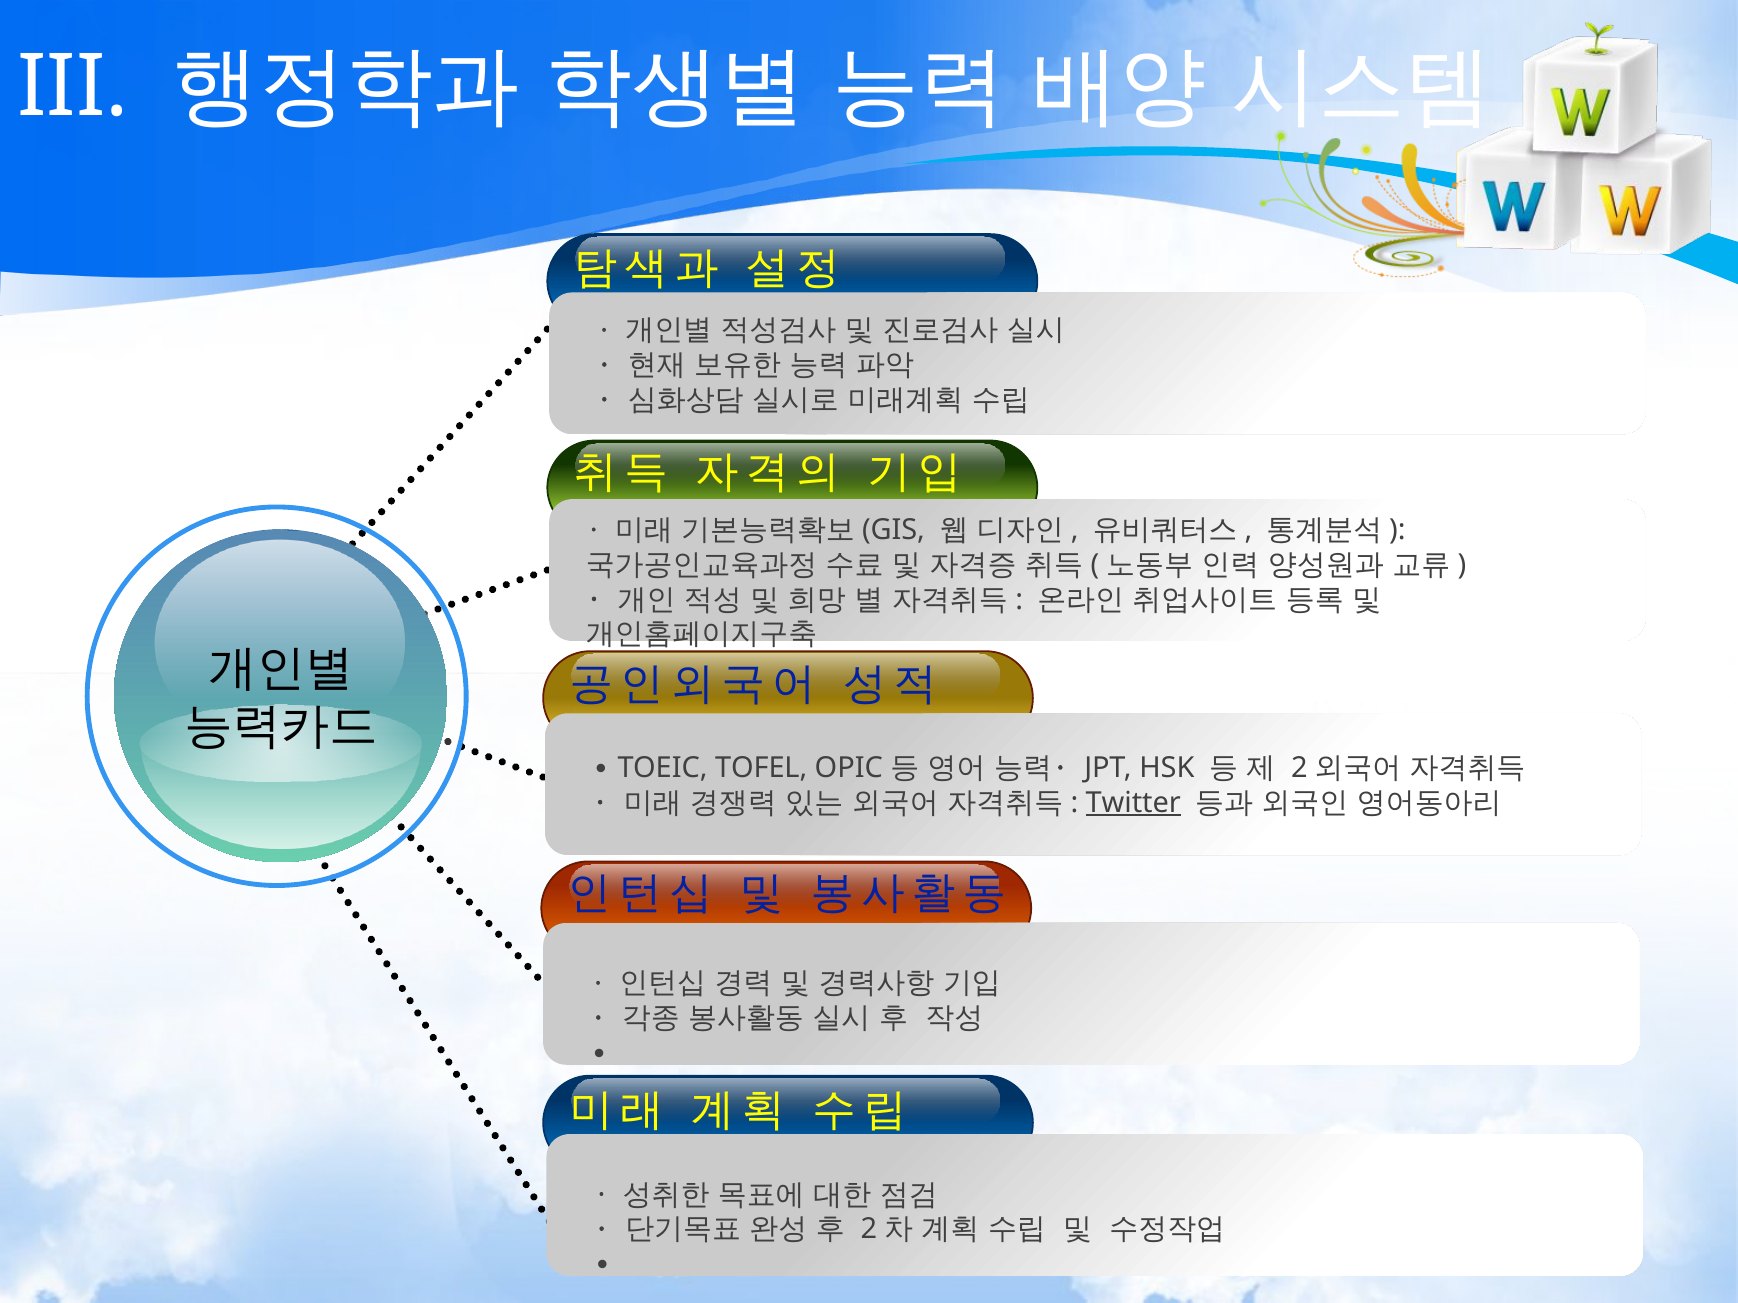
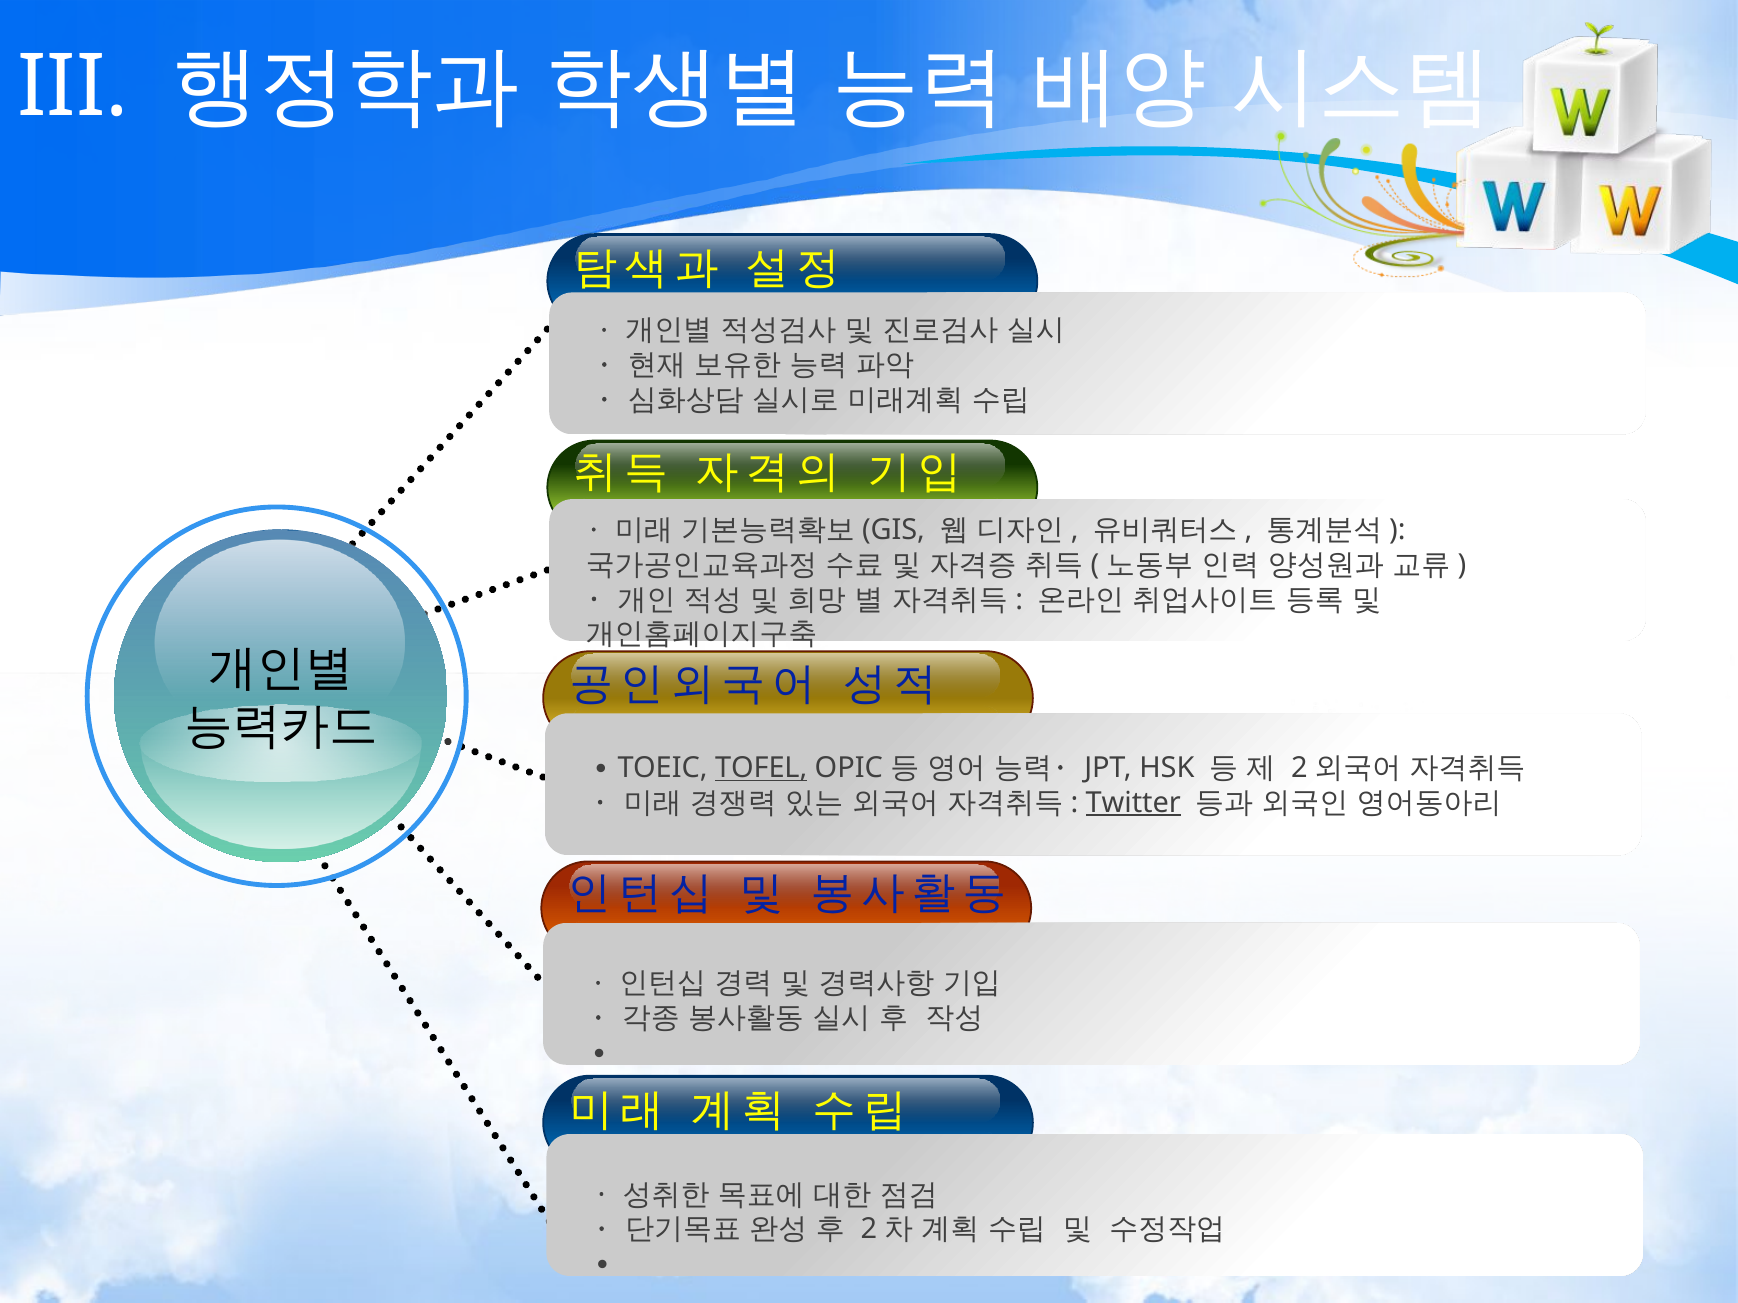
TOFEL underline: none -> present
